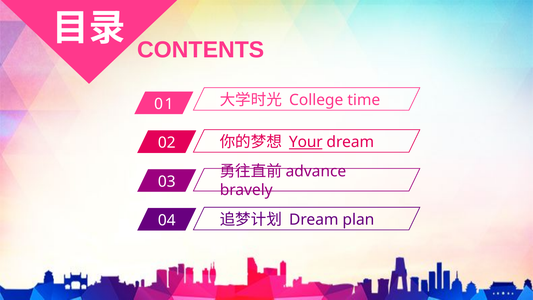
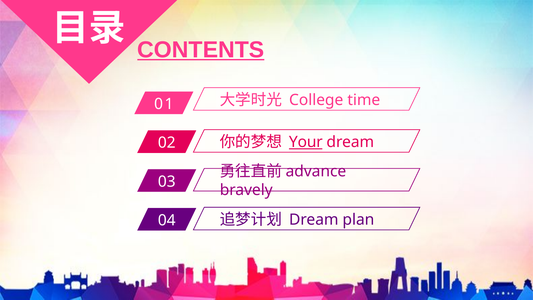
CONTENTS underline: none -> present
